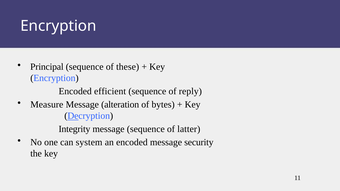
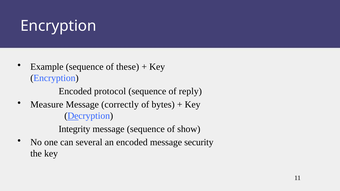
Principal: Principal -> Example
efficient: efficient -> protocol
alteration: alteration -> correctly
latter: latter -> show
system: system -> several
